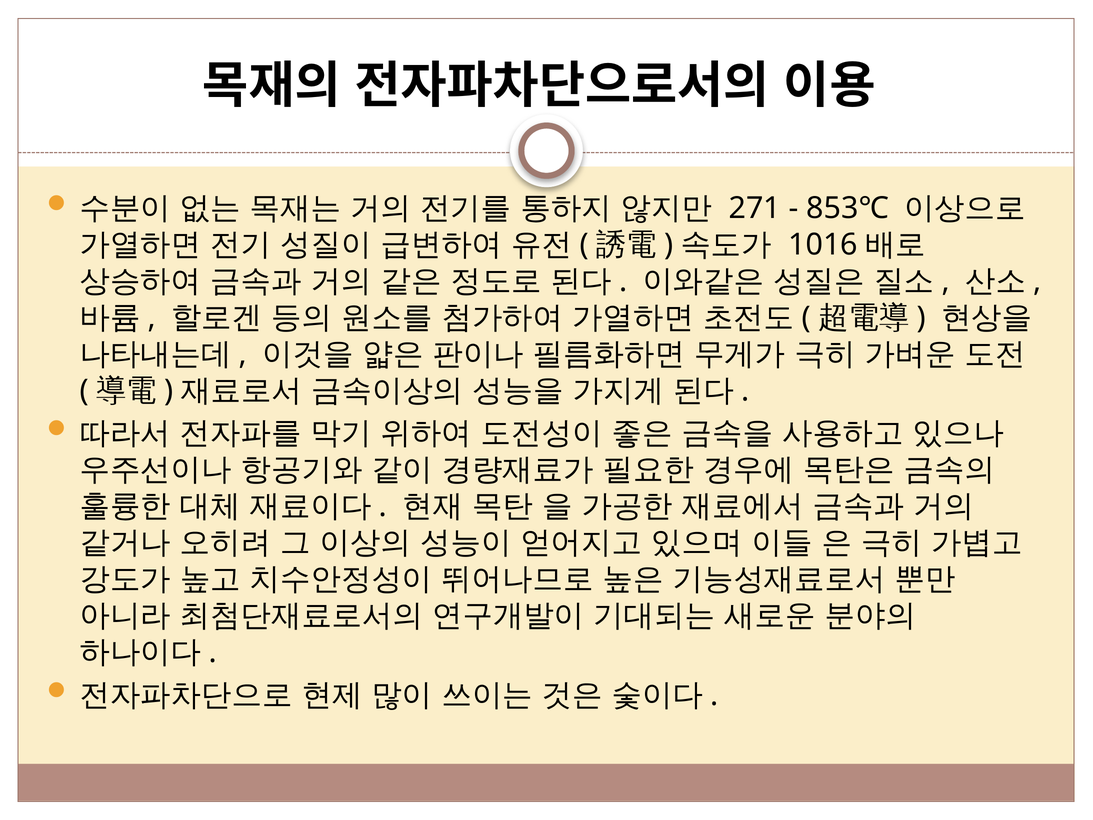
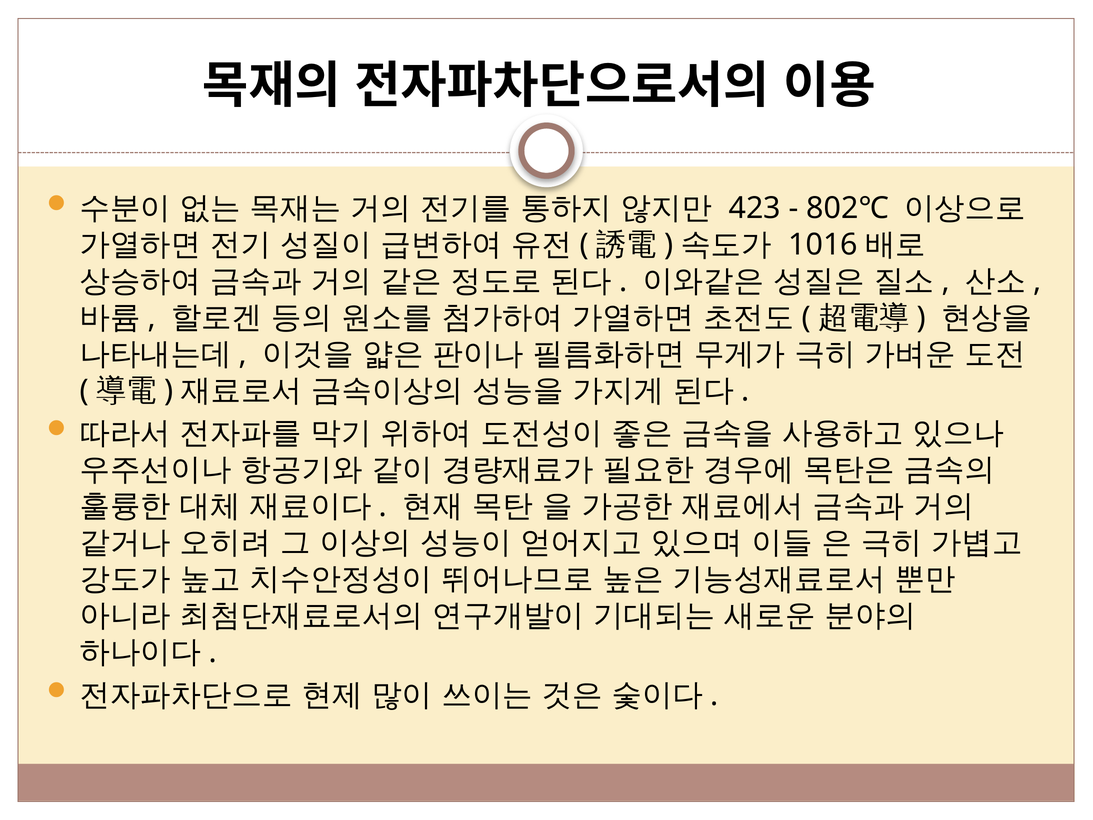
271: 271 -> 423
853℃: 853℃ -> 802℃
